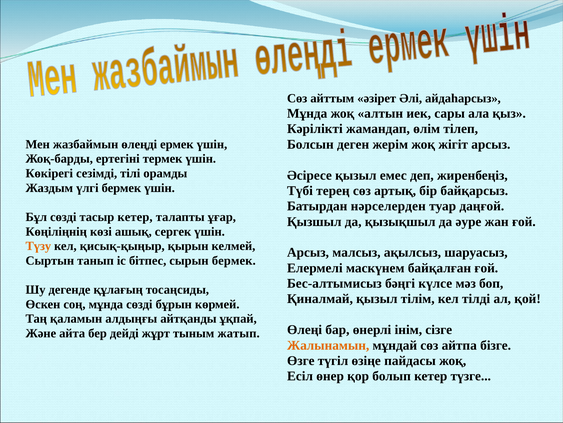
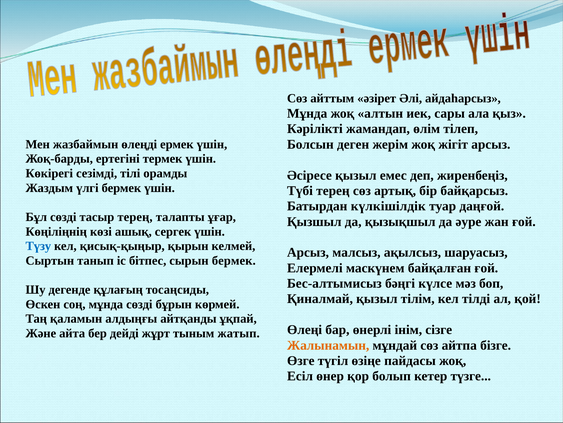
нәрселерден: нәрселерден -> күлкішілдік
тасыр кетер: кетер -> терең
Түзу colour: orange -> blue
